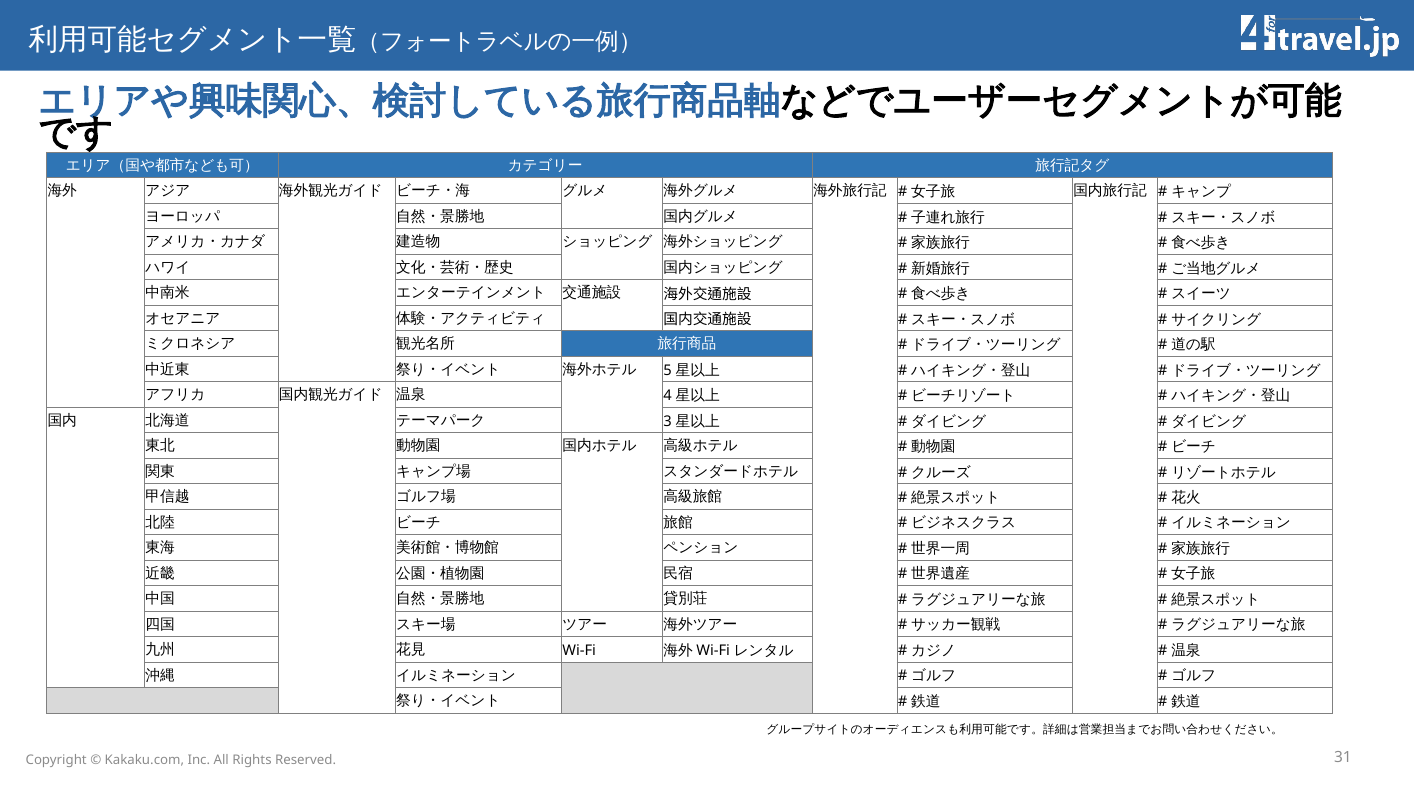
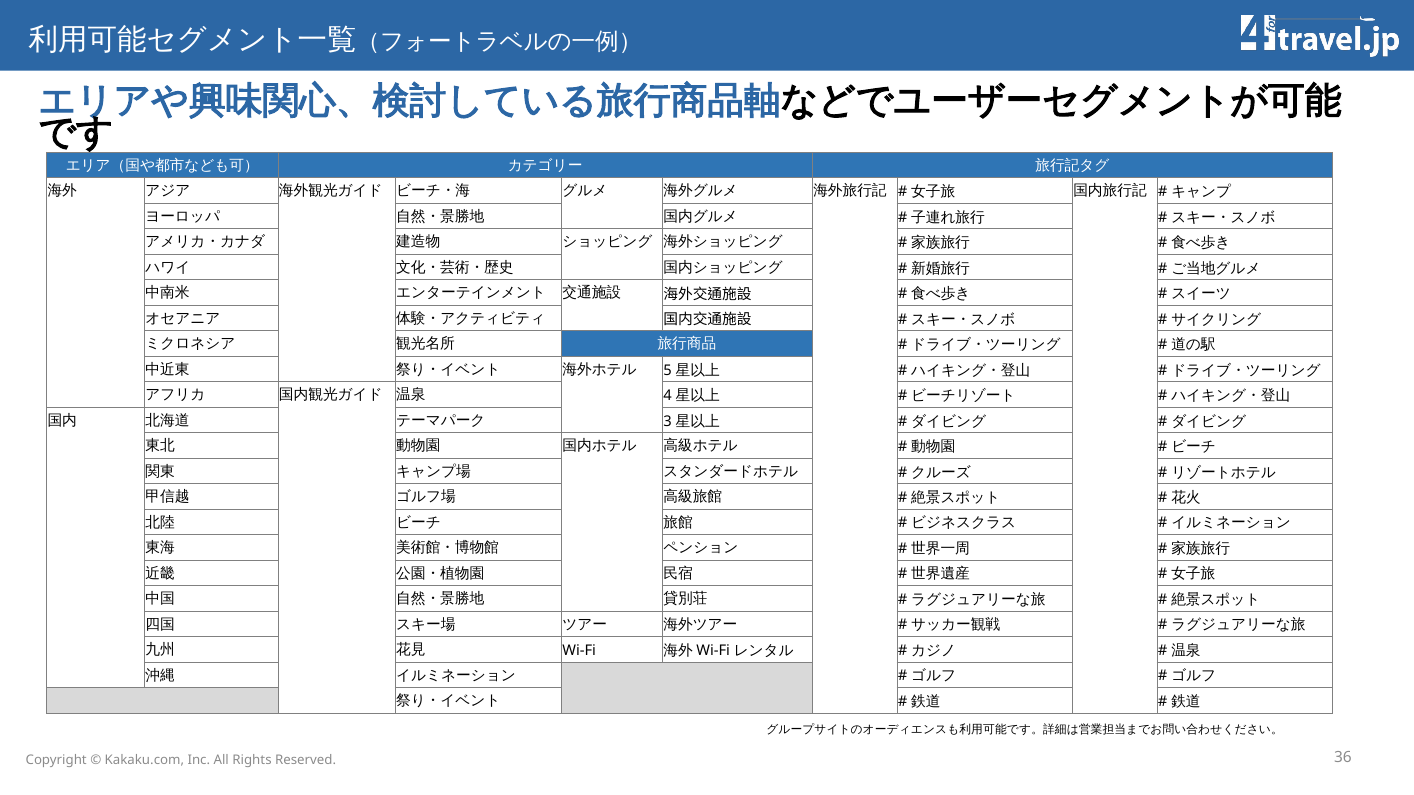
31: 31 -> 36
